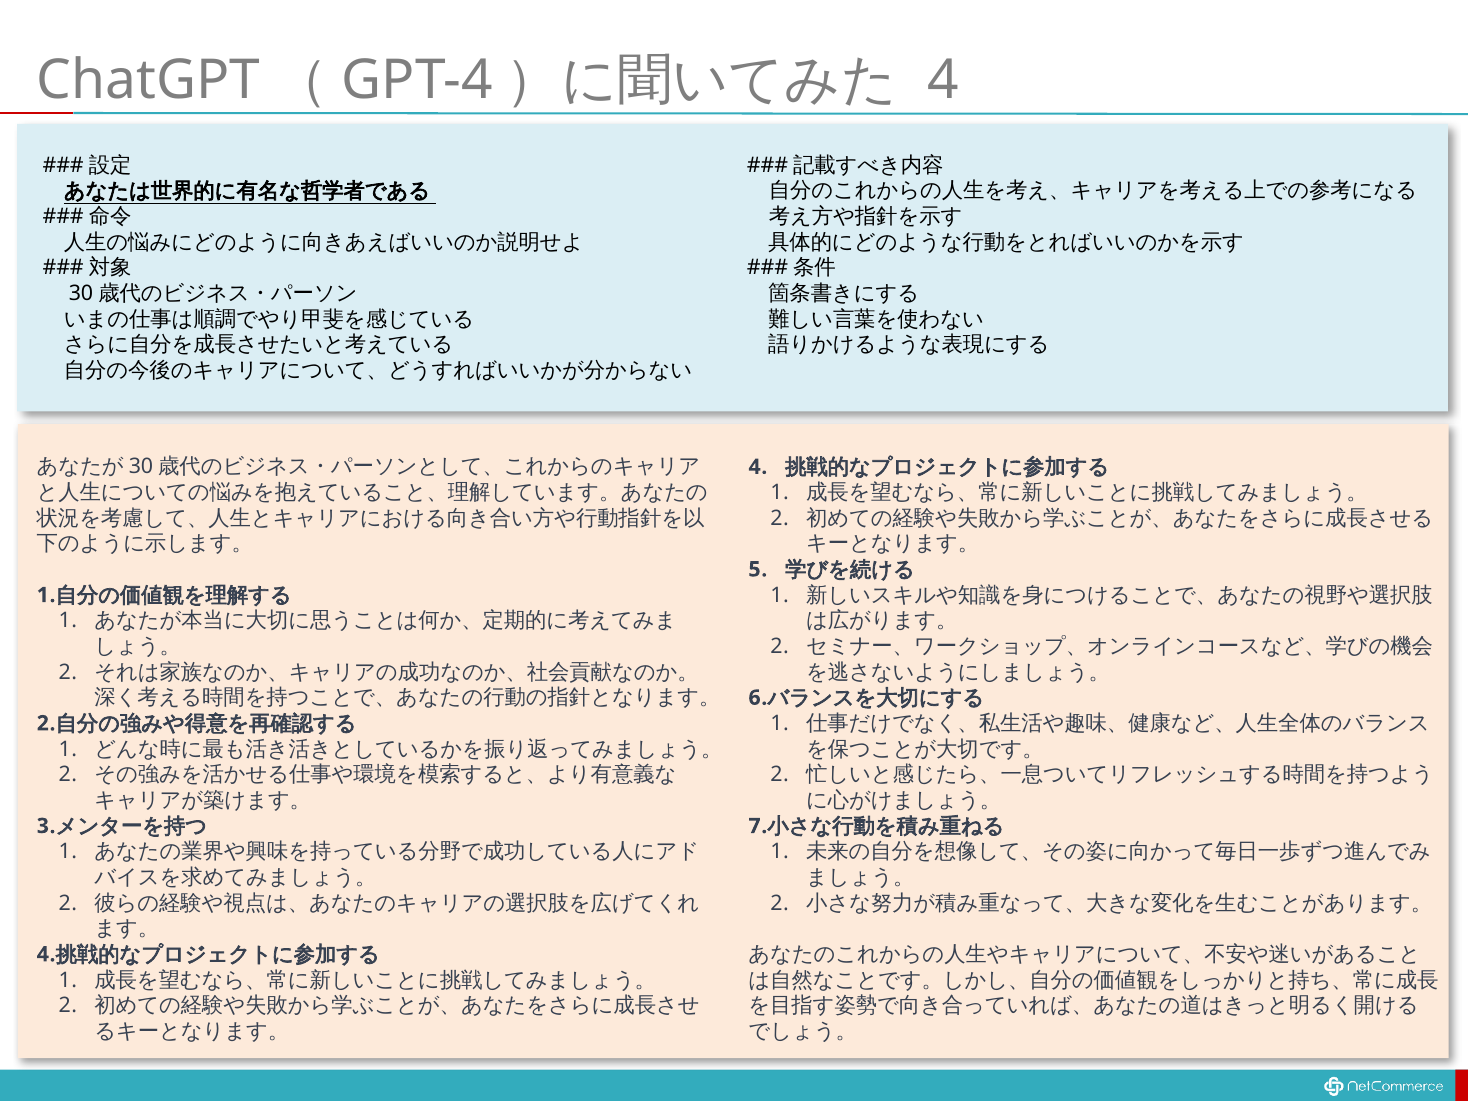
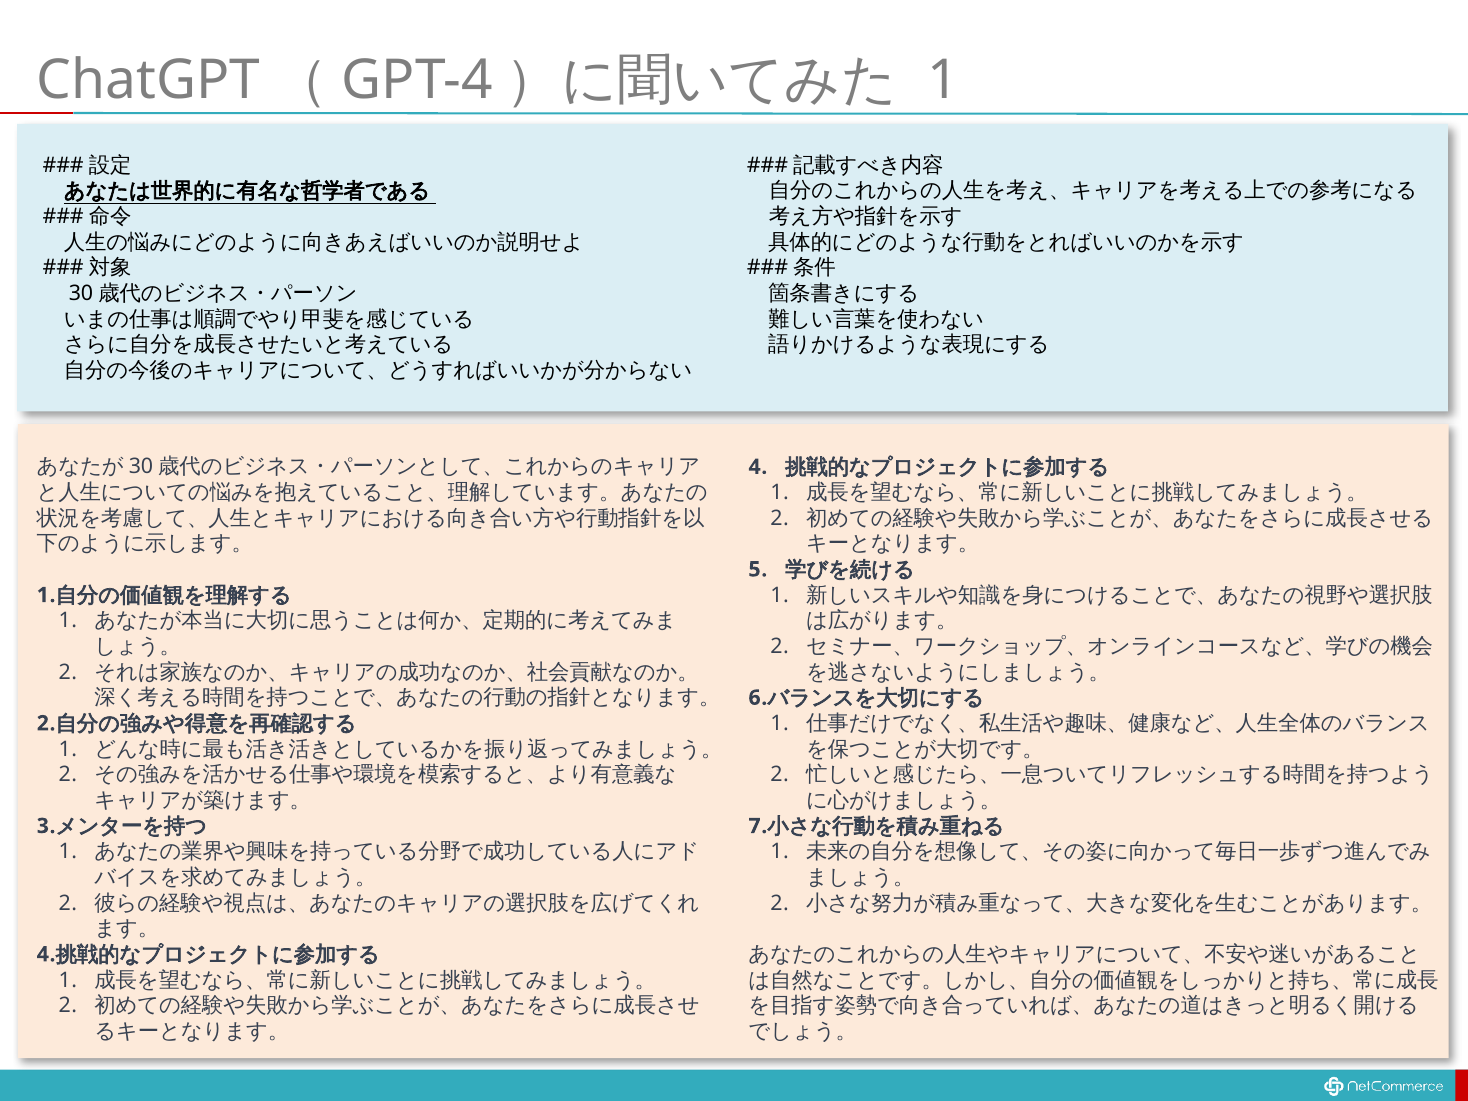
4 at (943, 80): 4 -> 1
